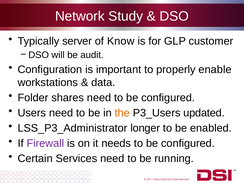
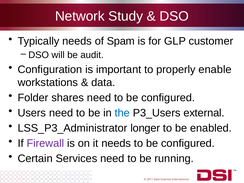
Typically server: server -> needs
Know: Know -> Spam
the colour: orange -> blue
updated: updated -> external
